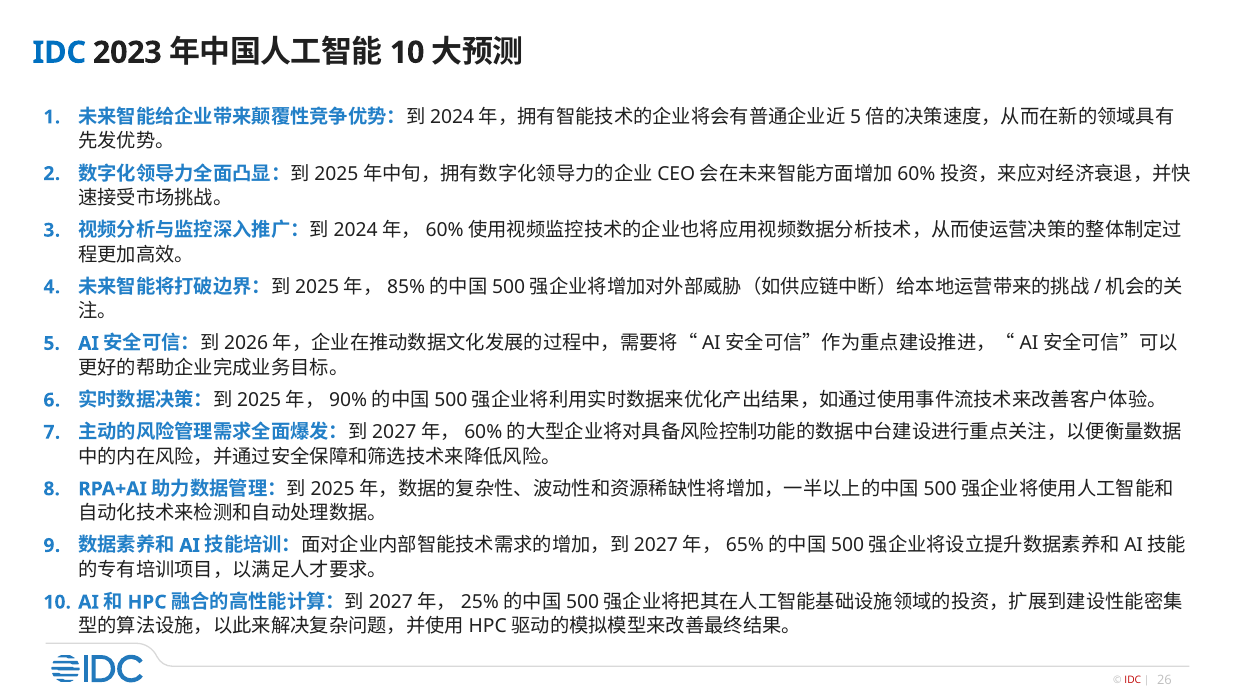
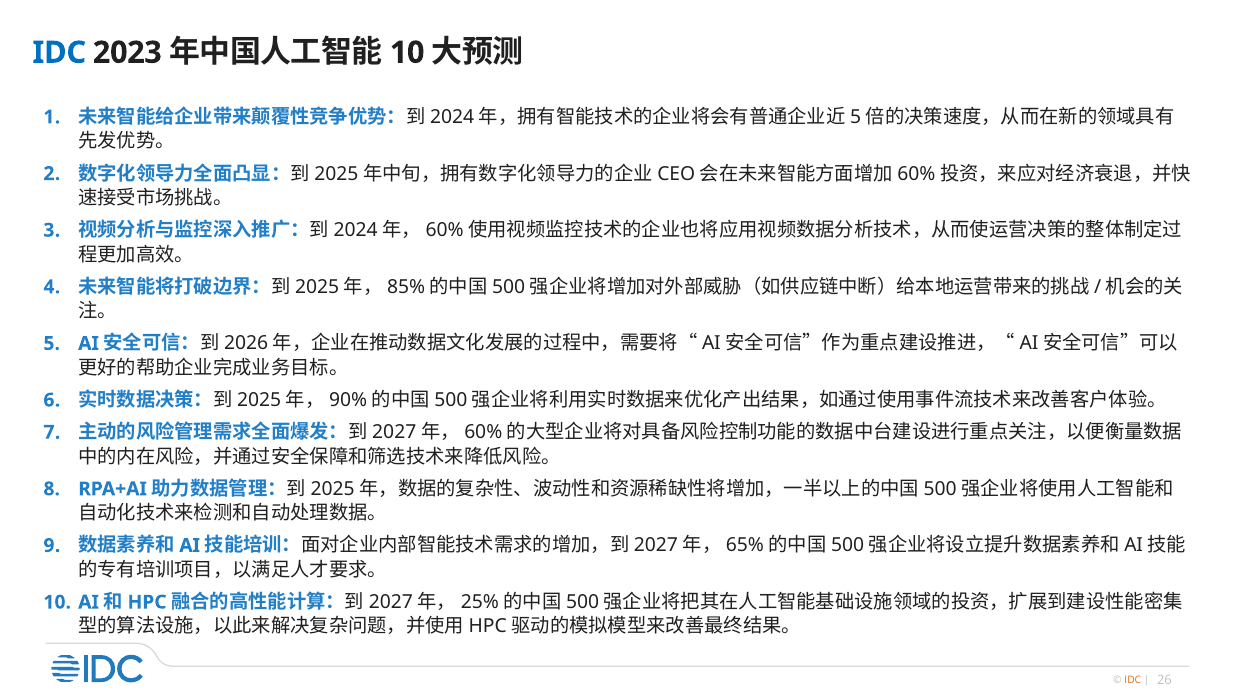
IDC at (1133, 680) colour: red -> orange
